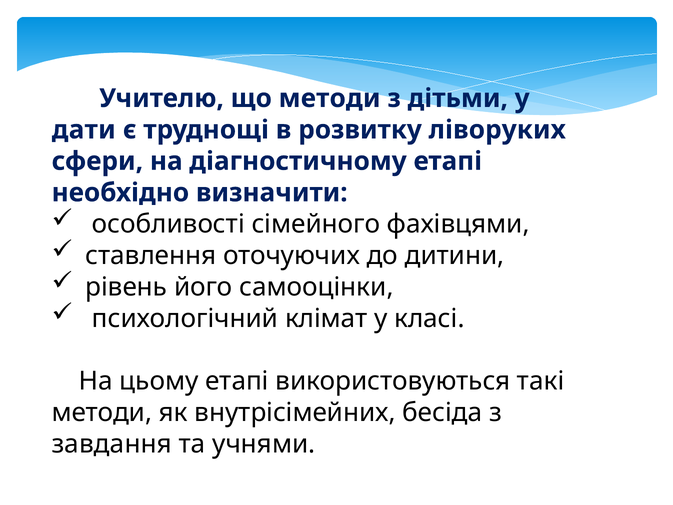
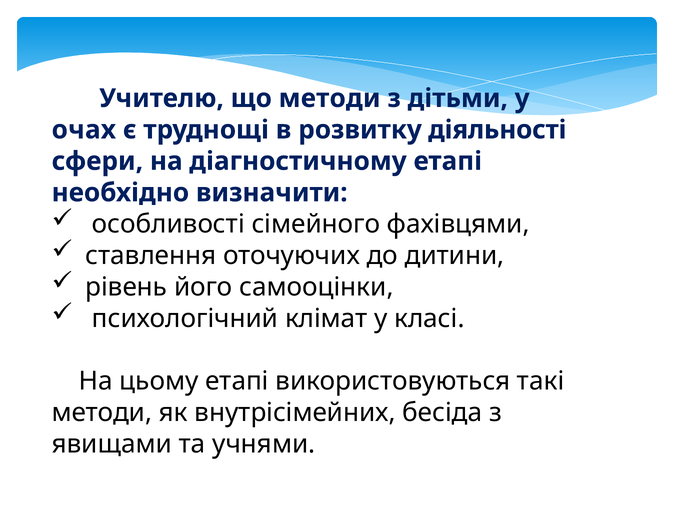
дати: дати -> очах
ліворуких: ліворуких -> діяльності
завдання: завдання -> явищами
